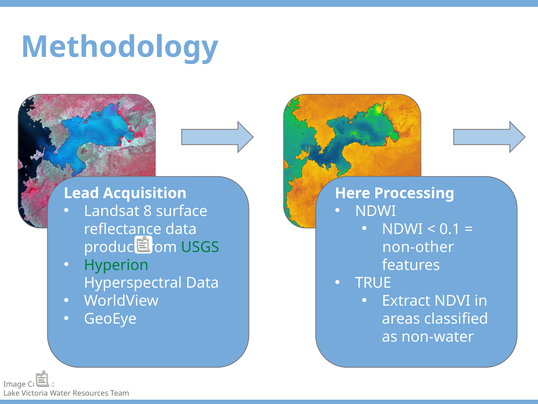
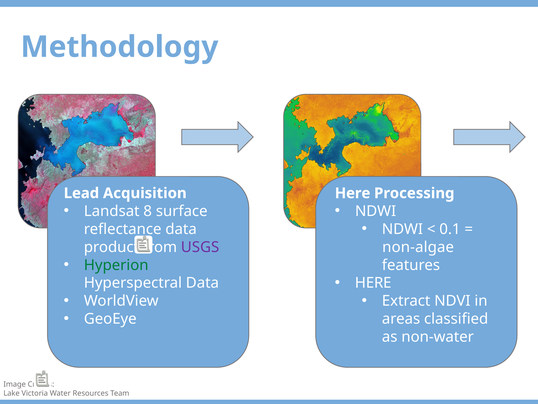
USGS colour: green -> purple
non-other: non-other -> non-algae
TRUE at (373, 283): TRUE -> HERE
